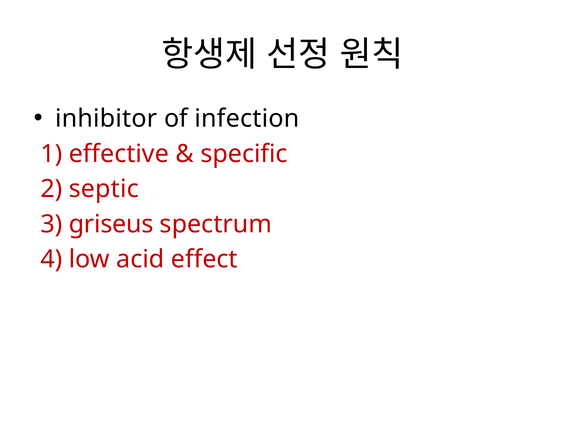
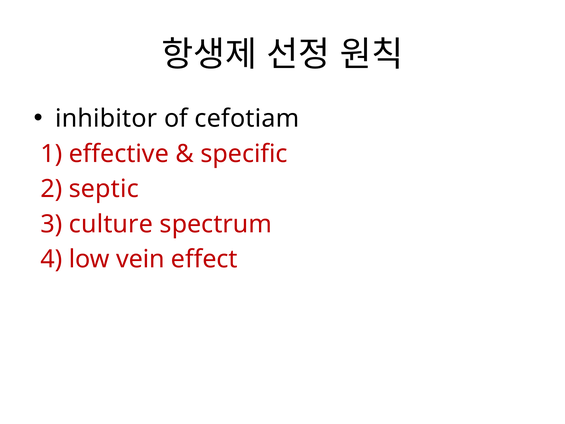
infection: infection -> cefotiam
griseus: griseus -> culture
acid: acid -> vein
